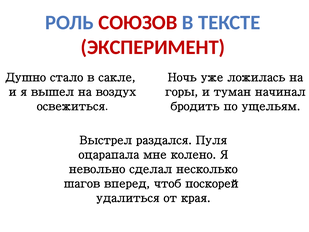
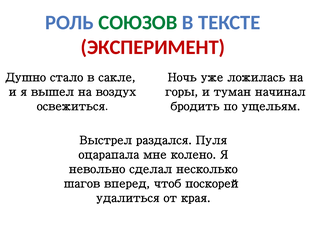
СОЮЗОВ colour: red -> green
